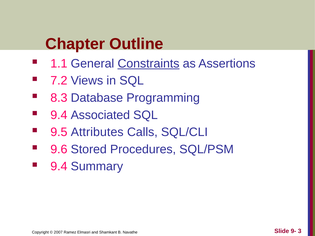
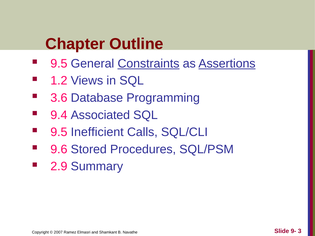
1.1 at (59, 64): 1.1 -> 9.5
Assertions underline: none -> present
7.2: 7.2 -> 1.2
8.3: 8.3 -> 3.6
Attributes: Attributes -> Inefficient
9.4 at (59, 167): 9.4 -> 2.9
